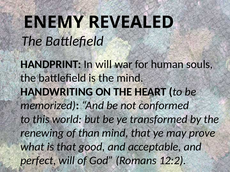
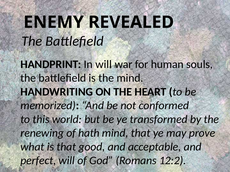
than: than -> hath
